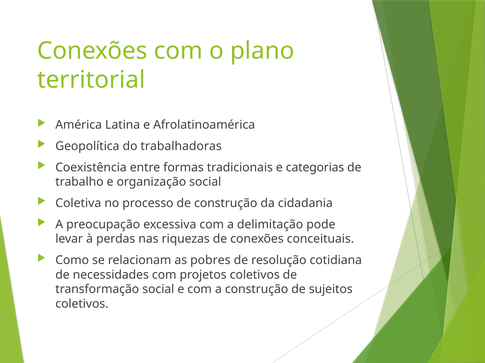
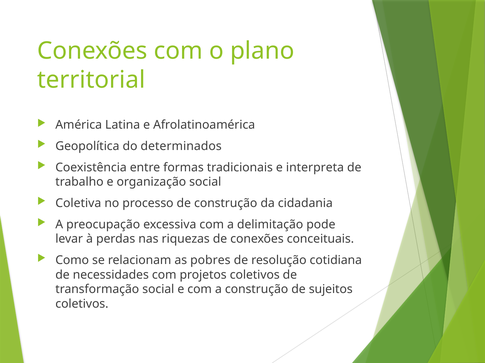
trabalhadoras: trabalhadoras -> determinados
categorias: categorias -> interpreta
